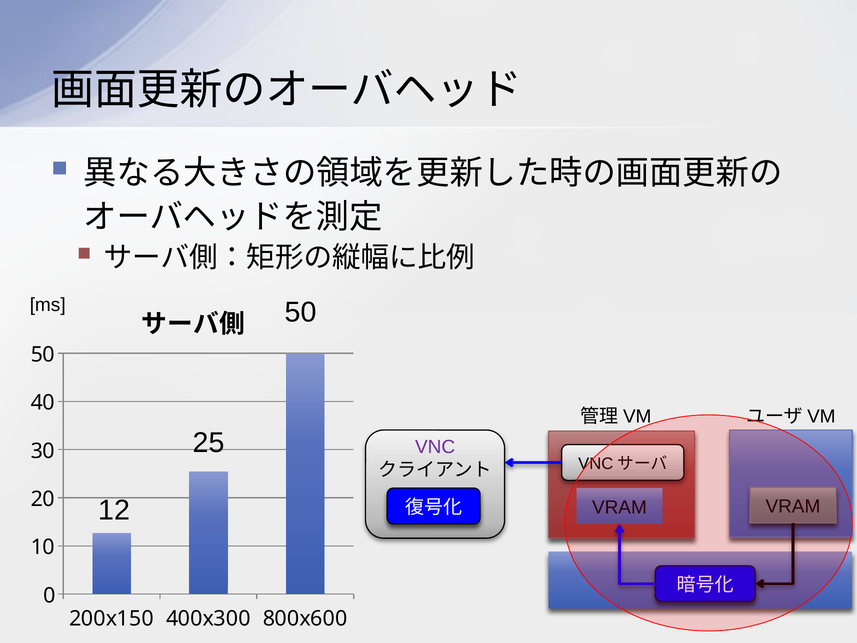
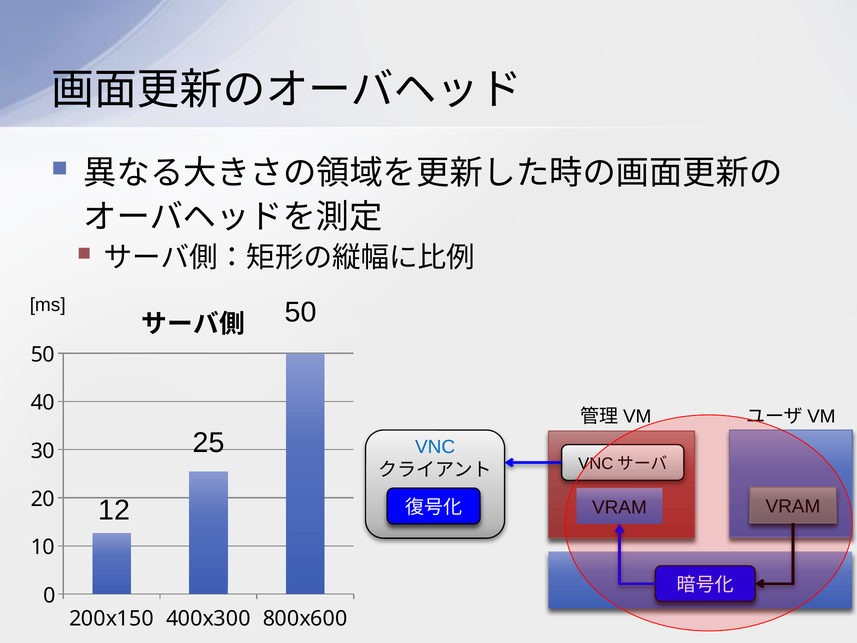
VNC colour: purple -> blue
